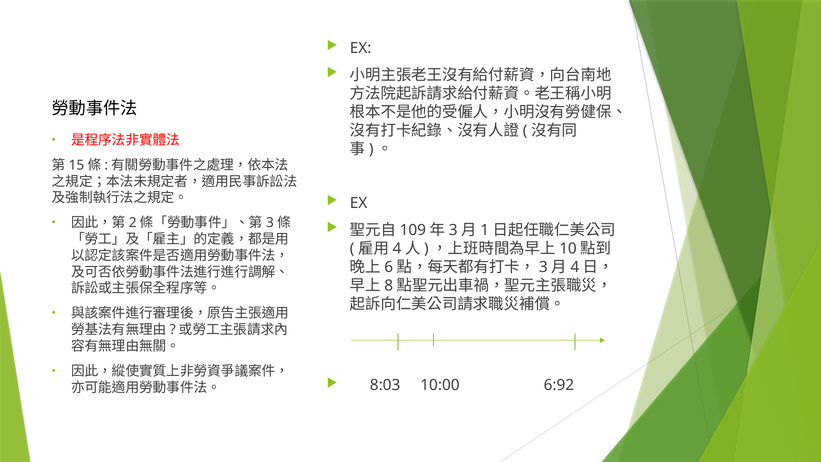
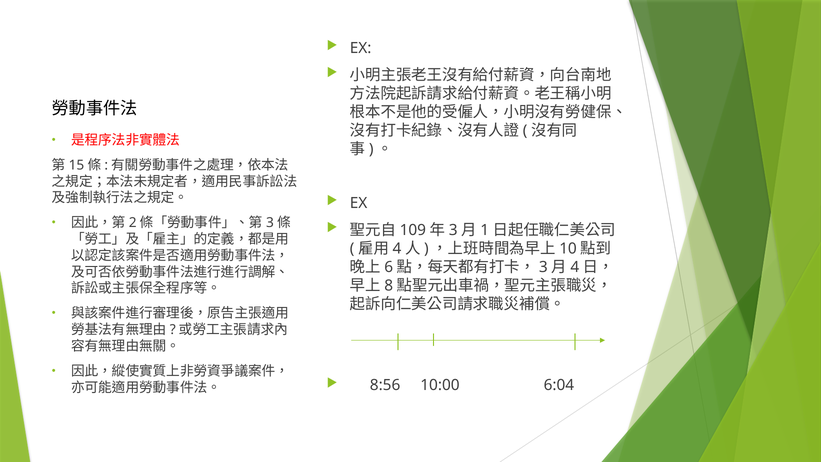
8:03: 8:03 -> 8:56
6:92: 6:92 -> 6:04
